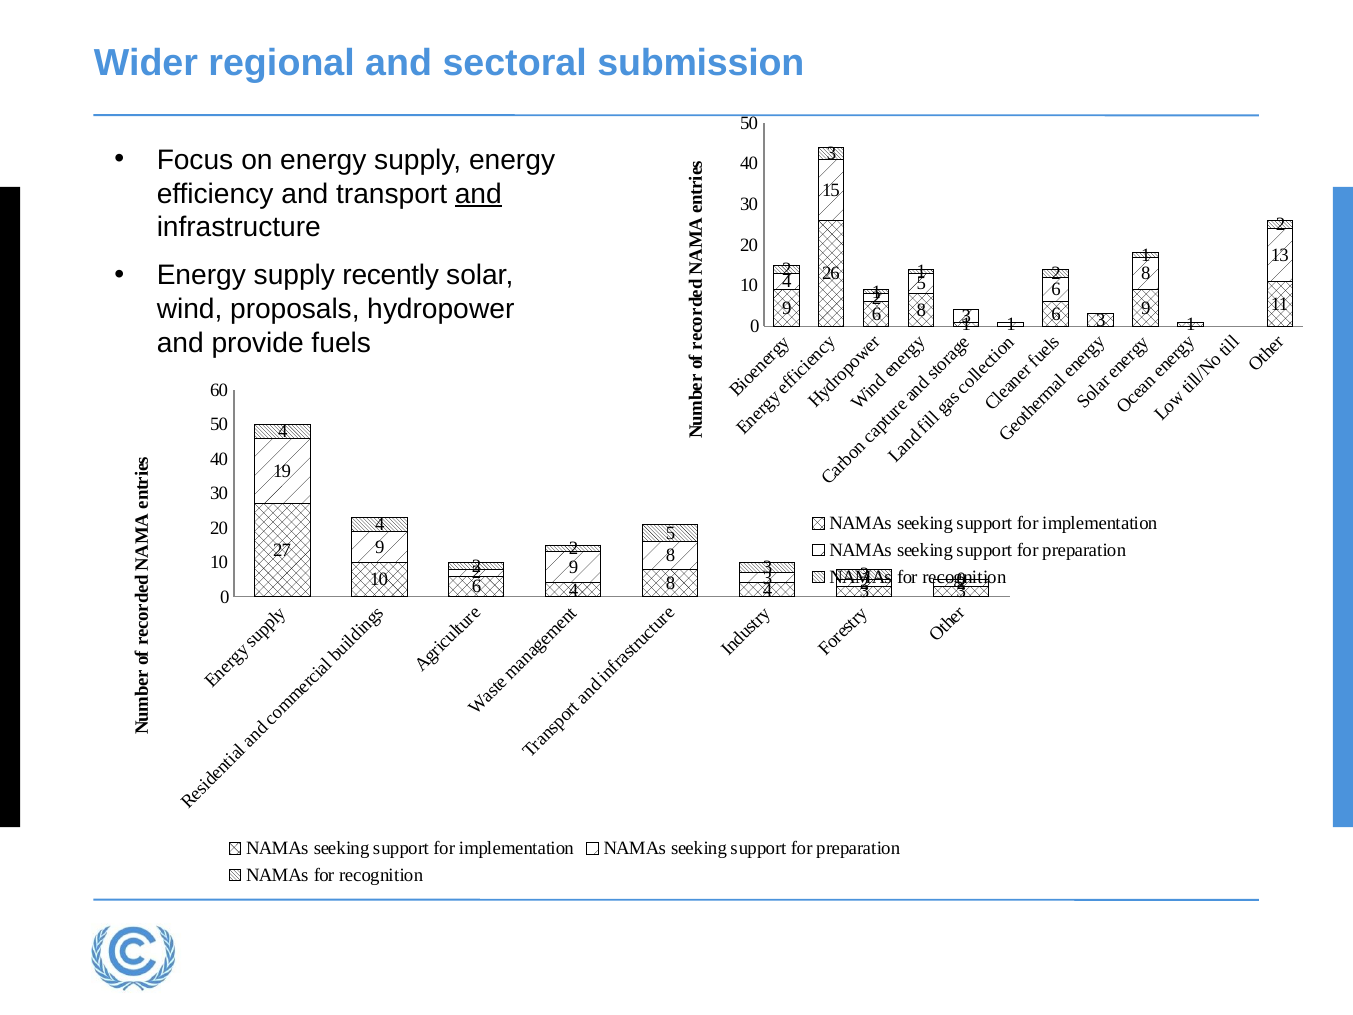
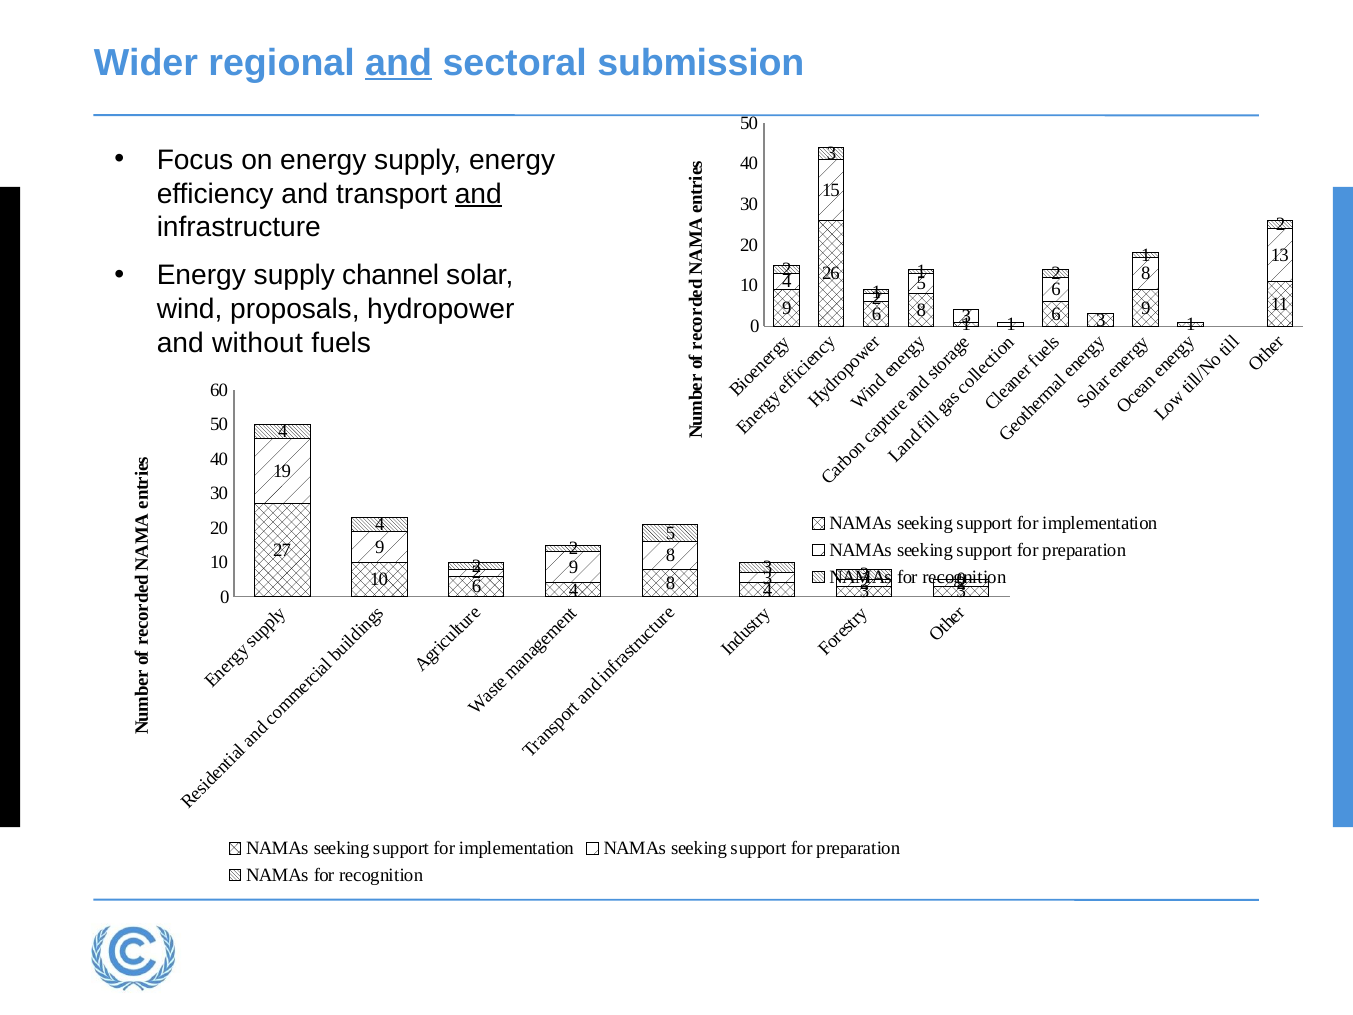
and at (399, 63) underline: none -> present
recently: recently -> channel
provide: provide -> without
